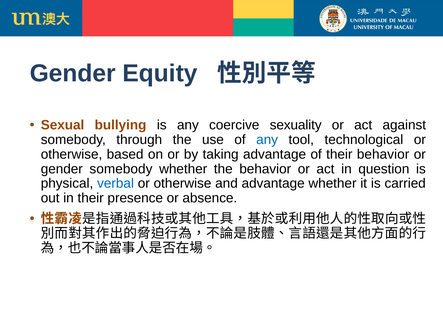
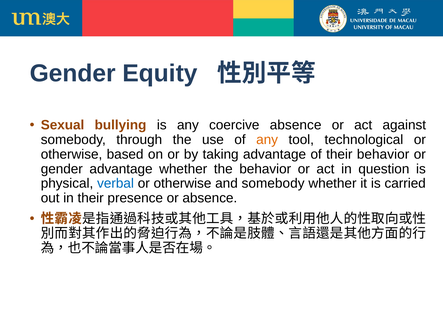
coercive sexuality: sexuality -> absence
any at (267, 140) colour: blue -> orange
gender somebody: somebody -> advantage
and advantage: advantage -> somebody
